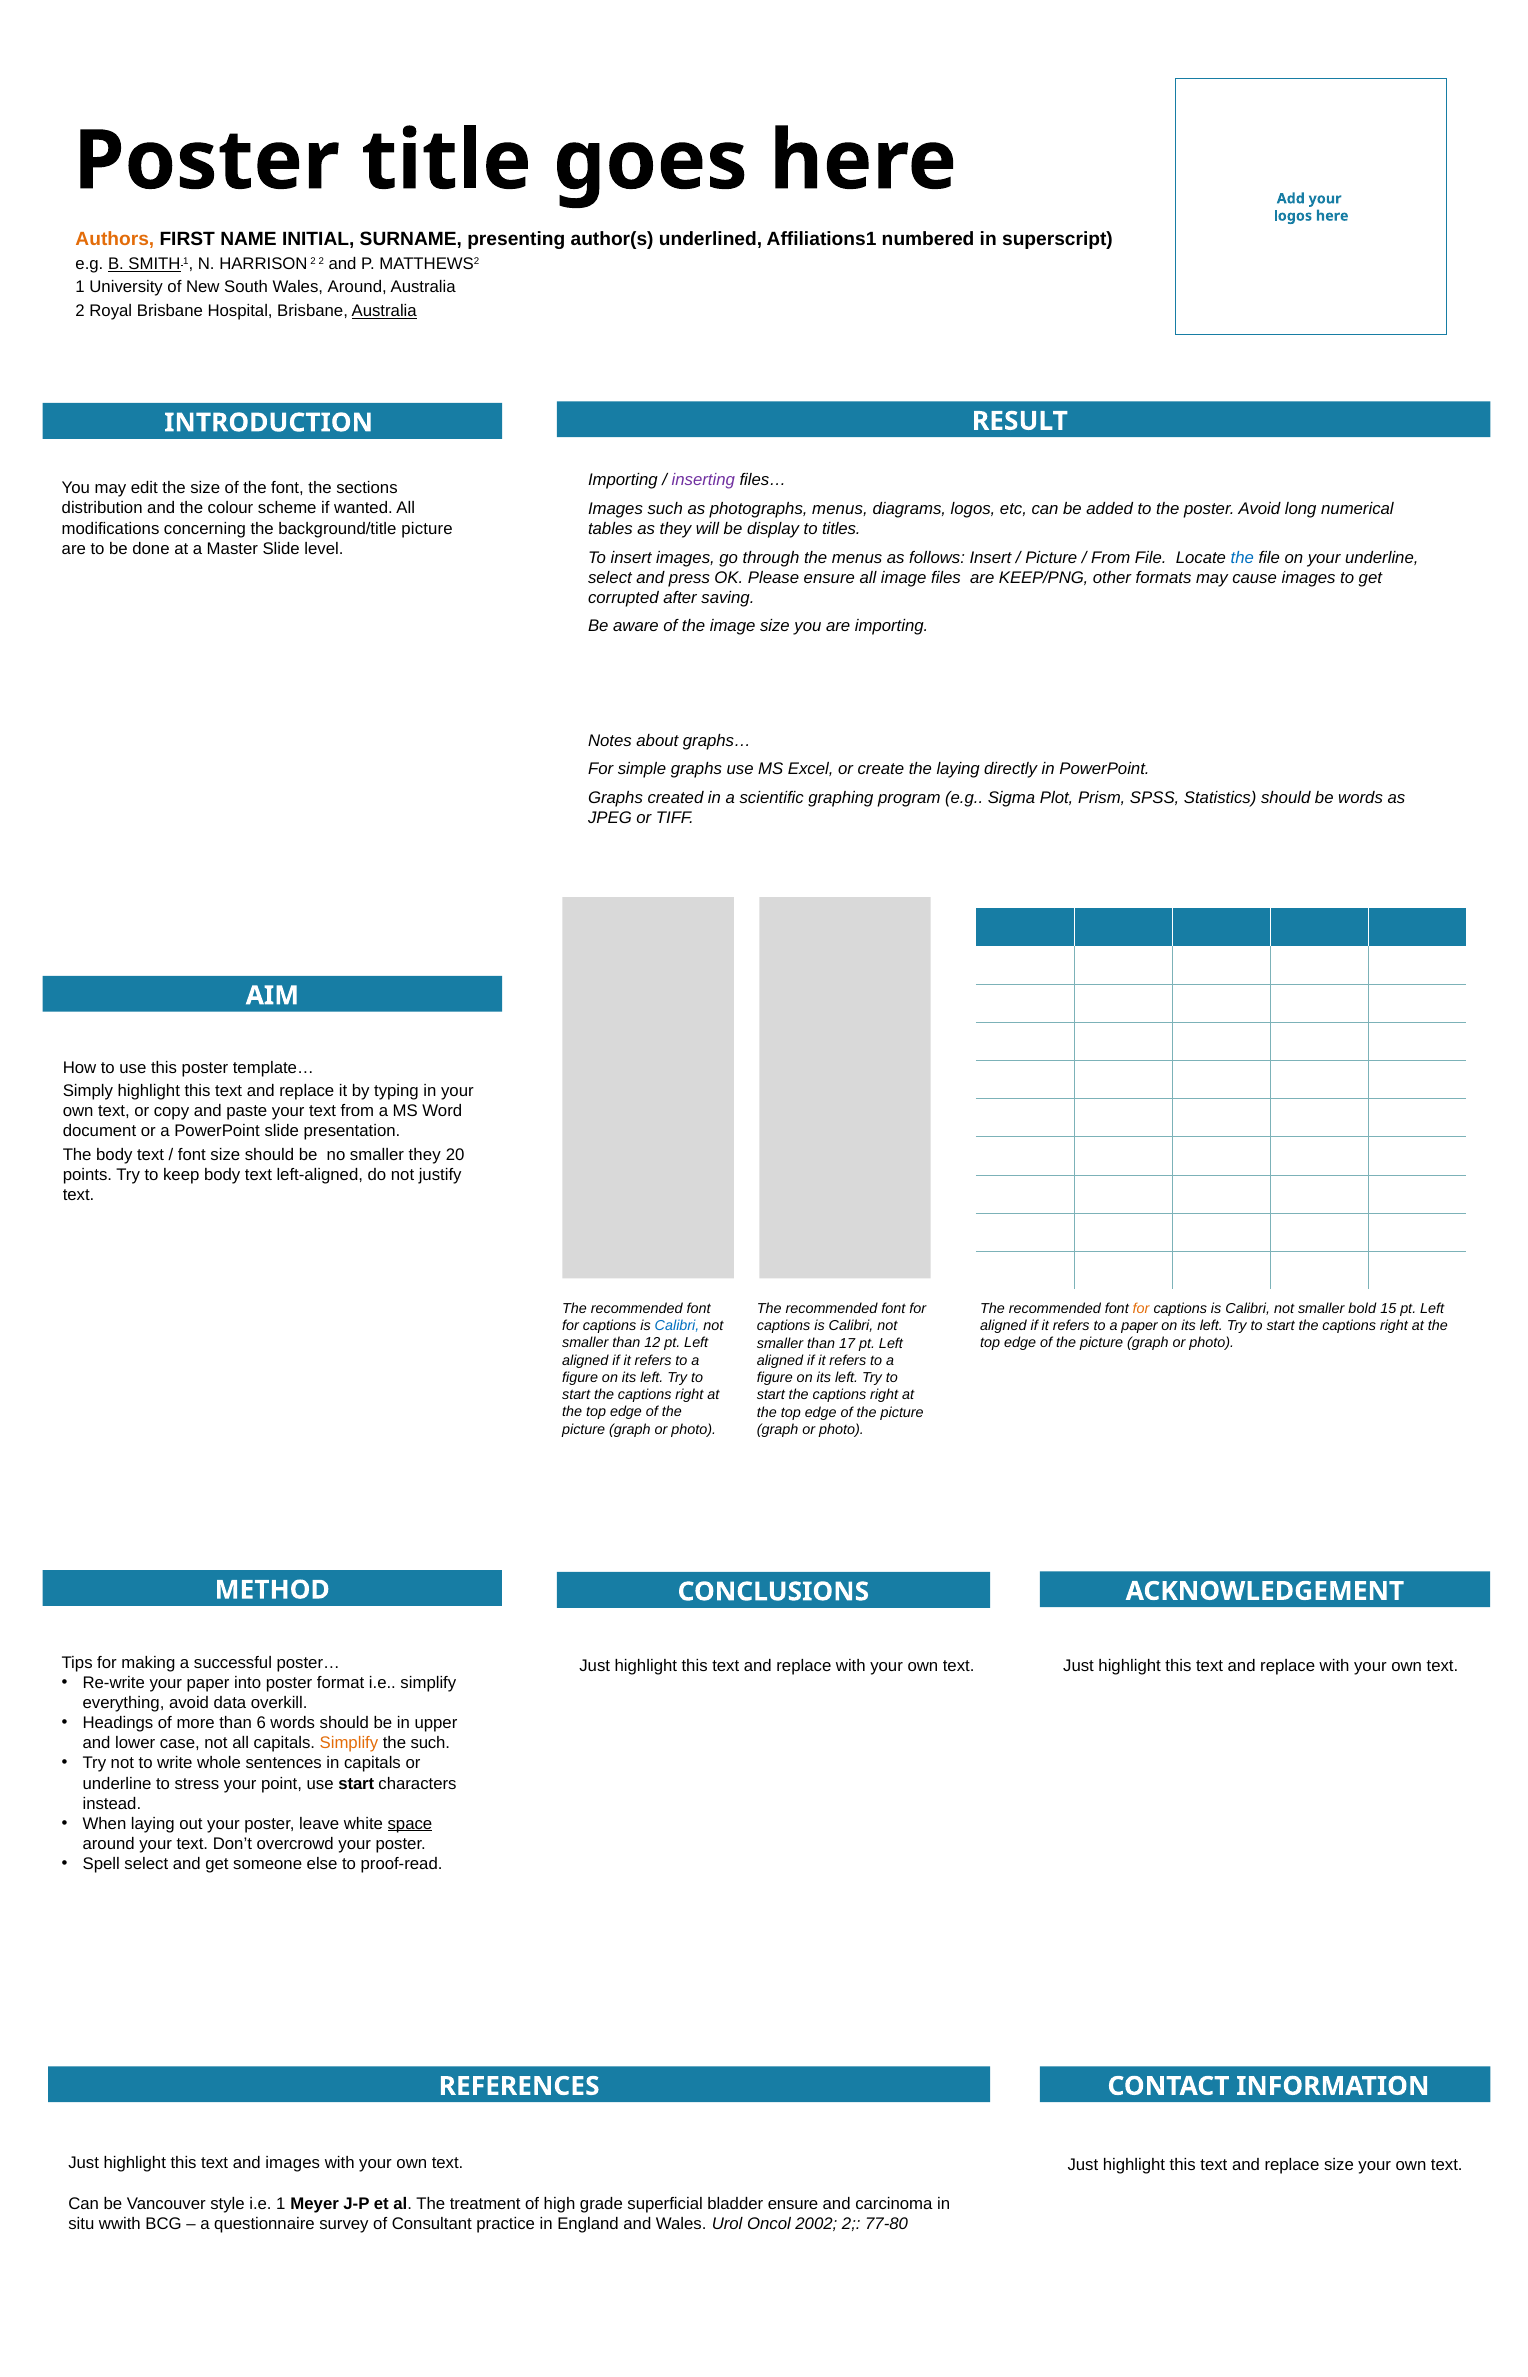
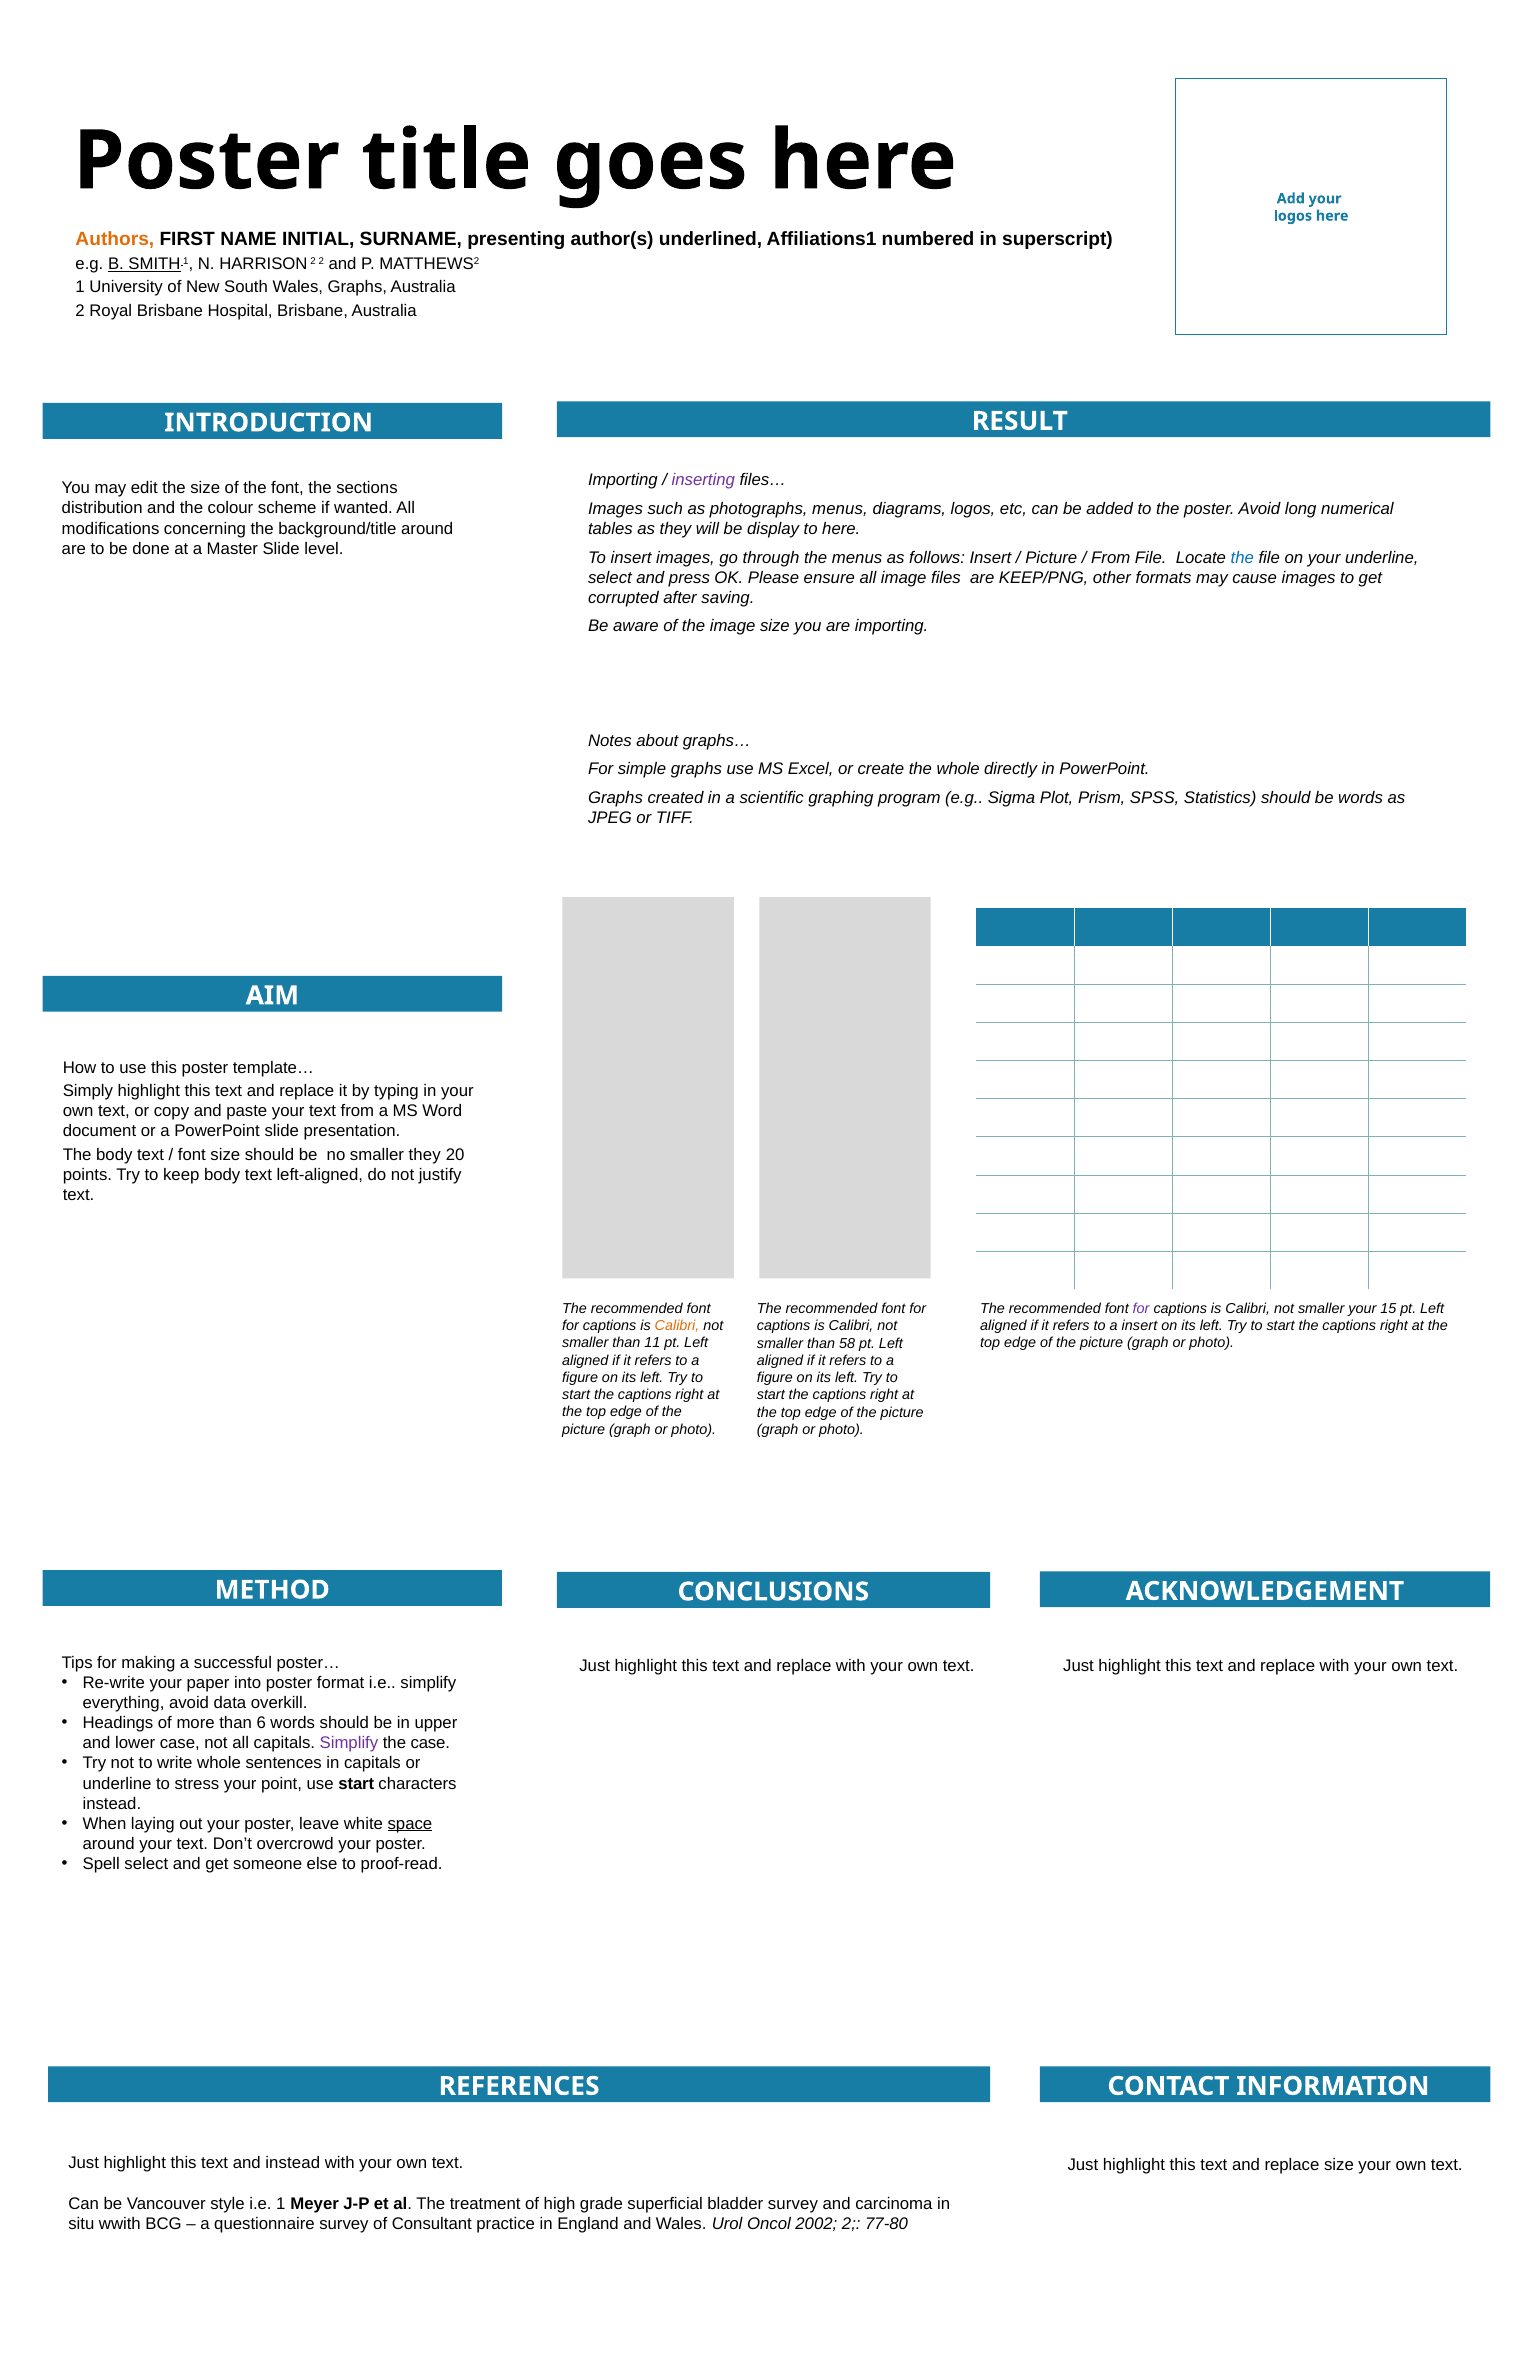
Wales Around: Around -> Graphs
Australia at (384, 311) underline: present -> none
background/title picture: picture -> around
to titles: titles -> here
the laying: laying -> whole
for at (1141, 1309) colour: orange -> purple
smaller bold: bold -> your
Calibri at (677, 1326) colour: blue -> orange
a paper: paper -> insert
12: 12 -> 11
17: 17 -> 58
Simplify at (349, 1743) colour: orange -> purple
the such: such -> case
and images: images -> instead
bladder ensure: ensure -> survey
